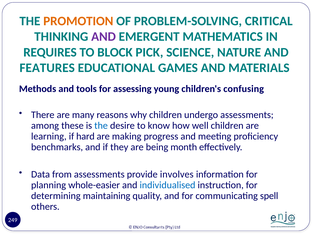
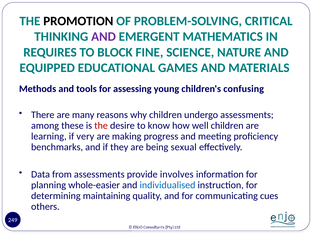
PROMOTION colour: orange -> black
PICK: PICK -> FINE
FEATURES: FEATURES -> EQUIPPED
the at (101, 126) colour: blue -> red
hard: hard -> very
month: month -> sexual
spell: spell -> cues
